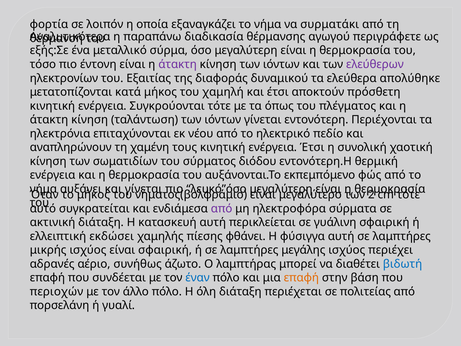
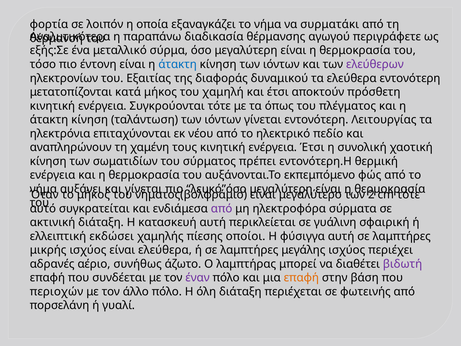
άτακτη at (178, 64) colour: purple -> blue
ελεύθερα απολύθηκε: απολύθηκε -> εντονότερη
Περιέχονται: Περιέχονται -> Λειτουργίας
διόδου: διόδου -> πρέπει
φθάνει: φθάνει -> οποίοι
είναι σφαιρική: σφαιρική -> ελεύθερα
βιδωτή colour: blue -> purple
έναν colour: blue -> purple
πολιτείας: πολιτείας -> φωτεινής
